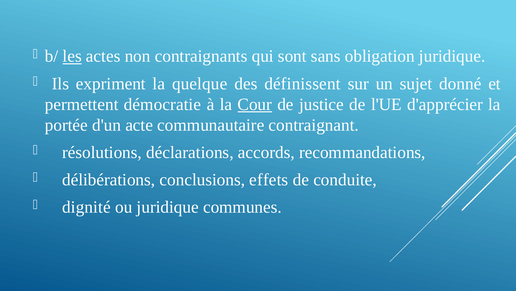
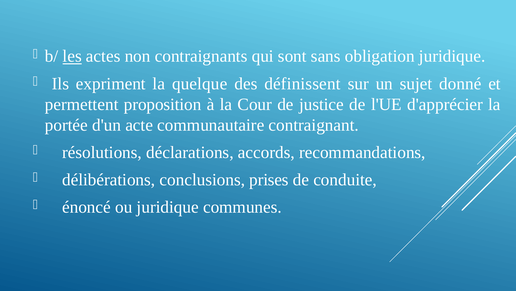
démocratie: démocratie -> proposition
Cour underline: present -> none
effets: effets -> prises
dignité: dignité -> énoncé
